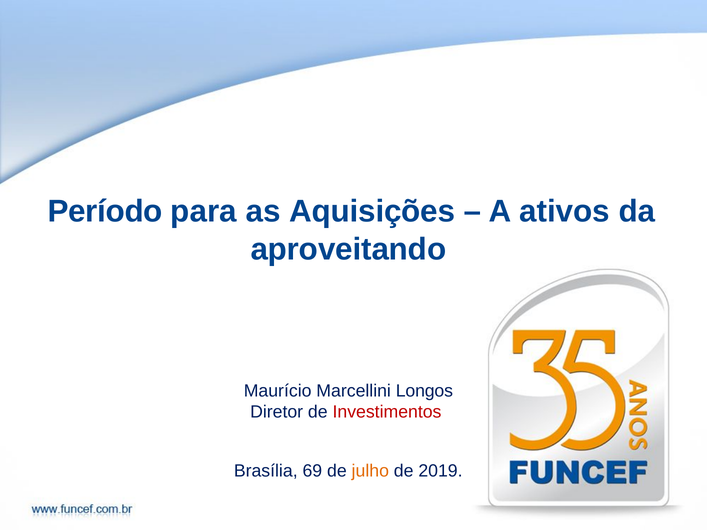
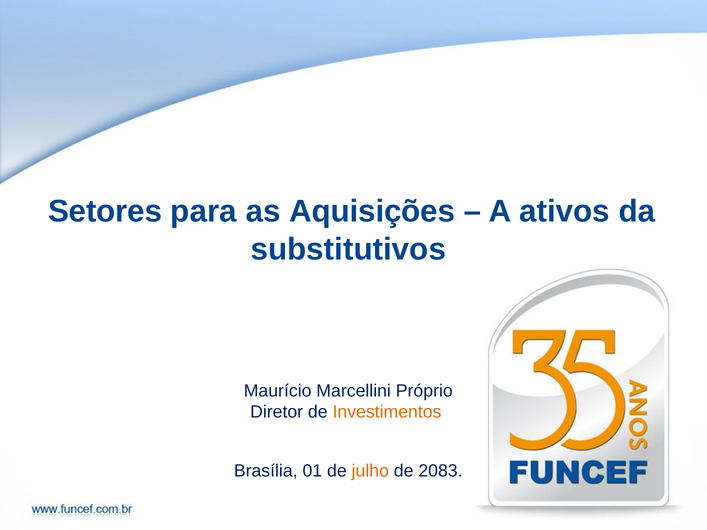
Período: Período -> Setores
aproveitando: aproveitando -> substitutivos
Longos: Longos -> Próprio
Investimentos colour: red -> orange
69: 69 -> 01
2019: 2019 -> 2083
